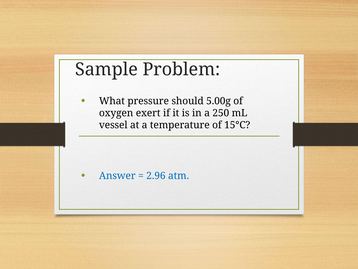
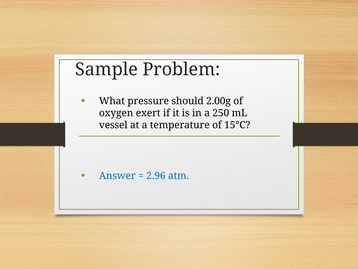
5.00g: 5.00g -> 2.00g
